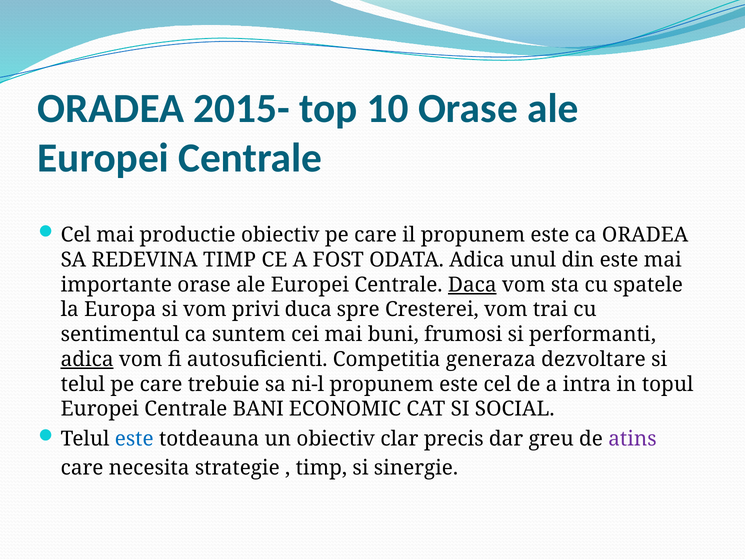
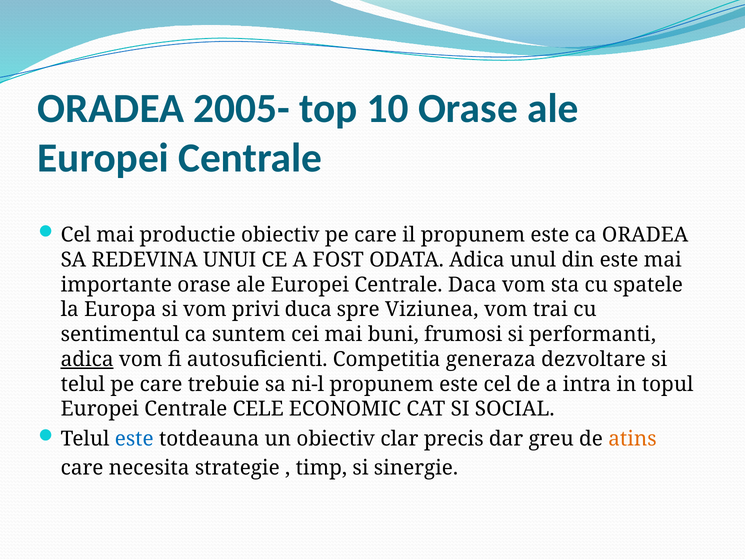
2015-: 2015- -> 2005-
REDEVINA TIMP: TIMP -> UNUI
Daca underline: present -> none
Cresterei: Cresterei -> Viziunea
BANI: BANI -> CELE
atins colour: purple -> orange
